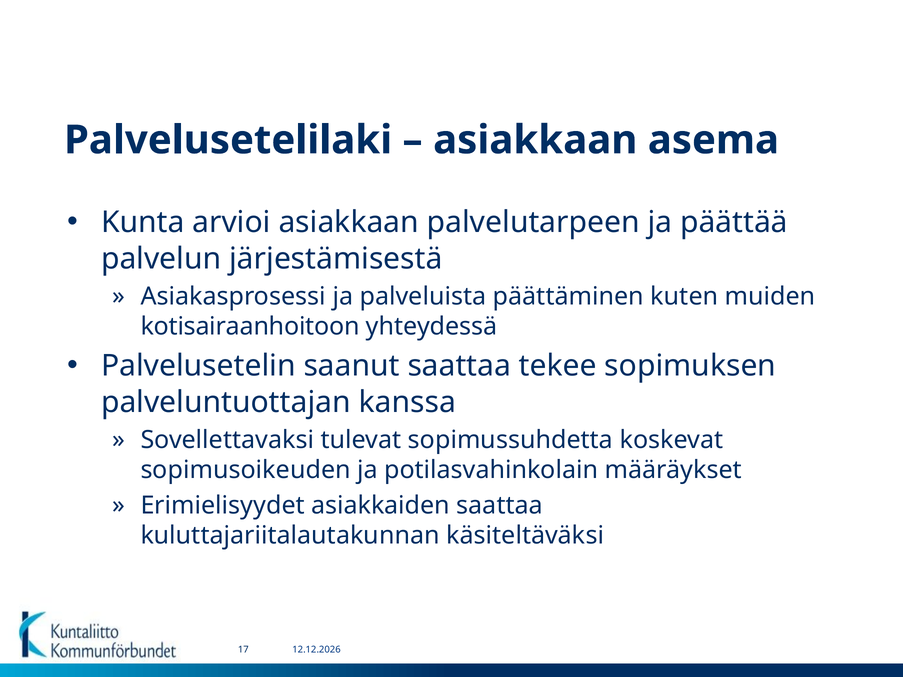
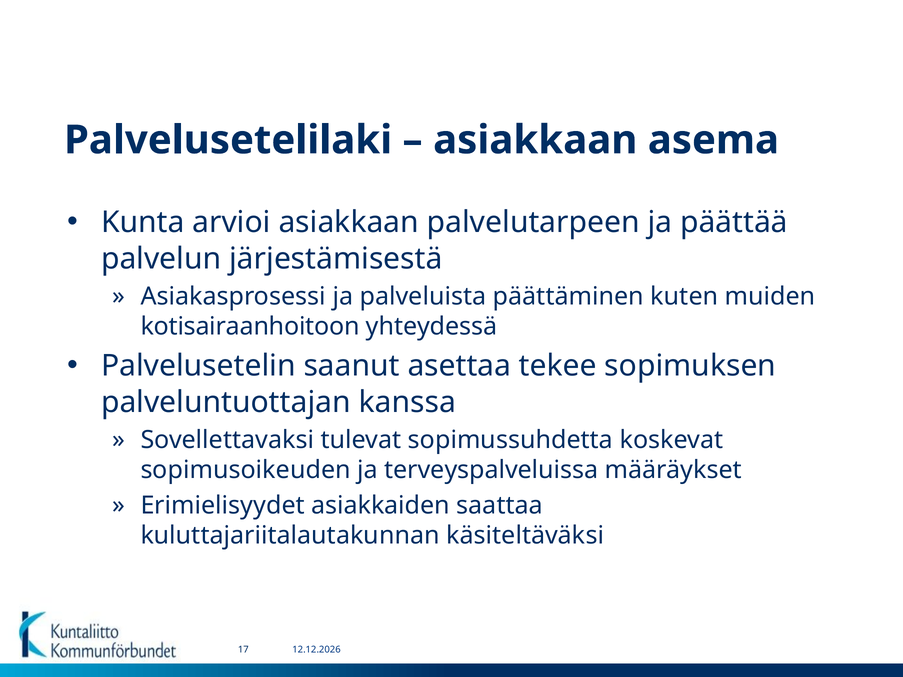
saanut saattaa: saattaa -> asettaa
potilasvahinkolain: potilasvahinkolain -> terveyspalveluissa
